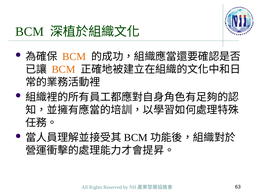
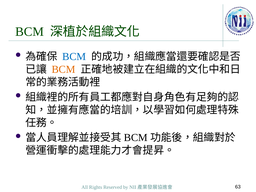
BCM at (74, 57) colour: orange -> blue
